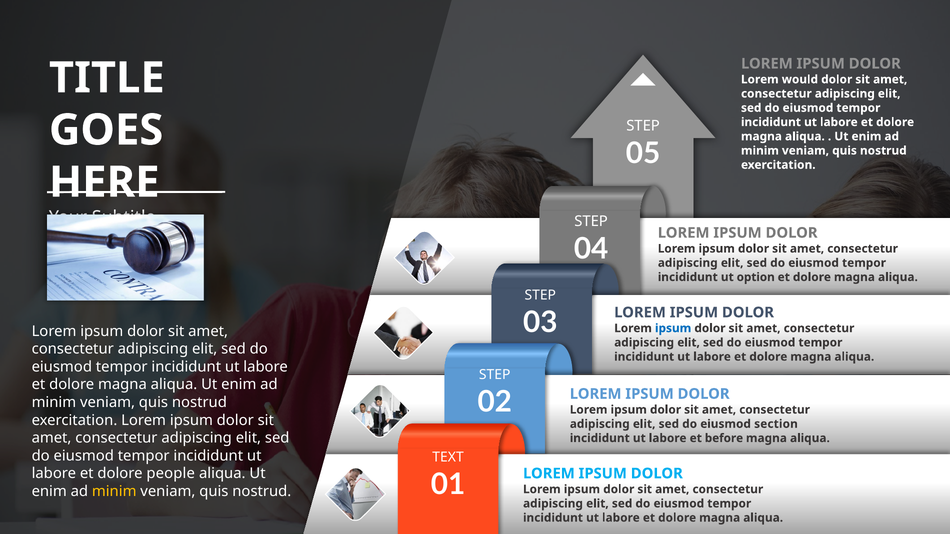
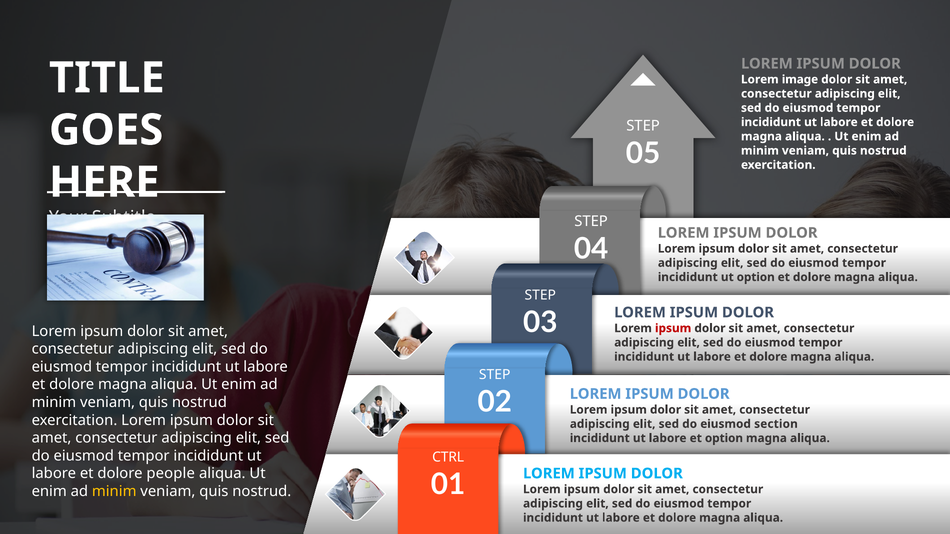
would: would -> image
ipsum at (673, 328) colour: blue -> red
et before: before -> option
TEXT: TEXT -> CTRL
